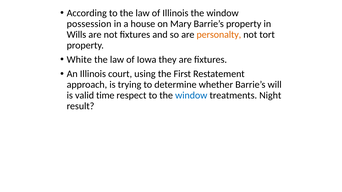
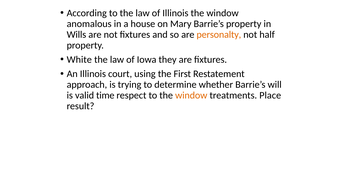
possession: possession -> anomalous
tort: tort -> half
window at (191, 96) colour: blue -> orange
Night: Night -> Place
